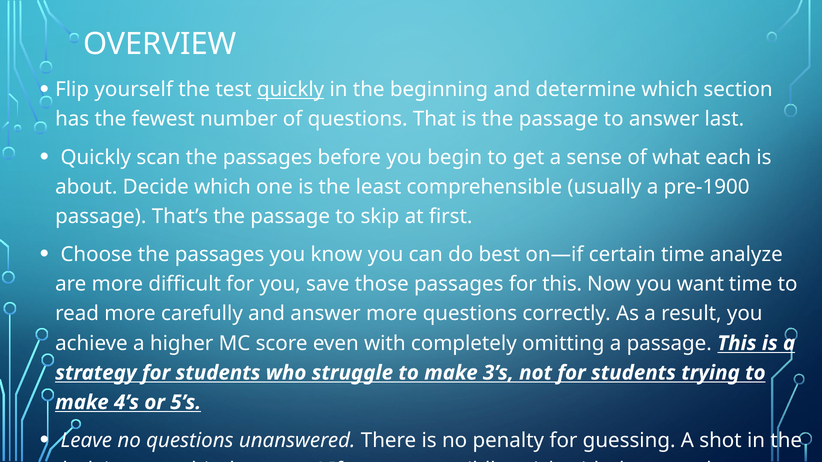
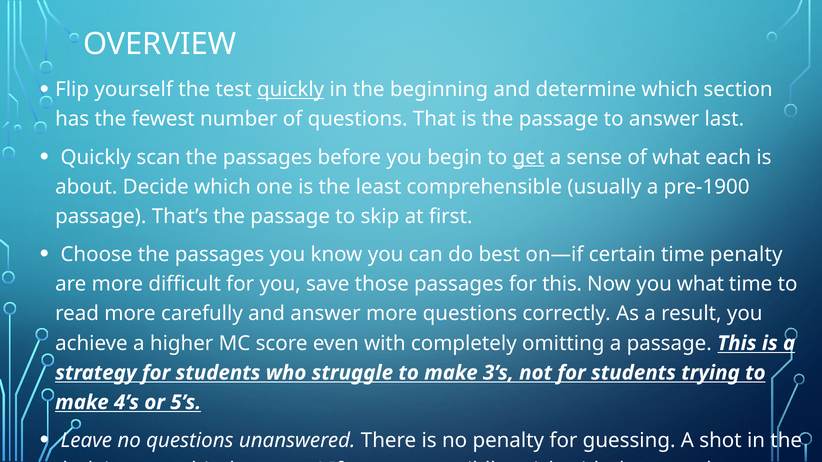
get underline: none -> present
time analyze: analyze -> penalty
you want: want -> what
